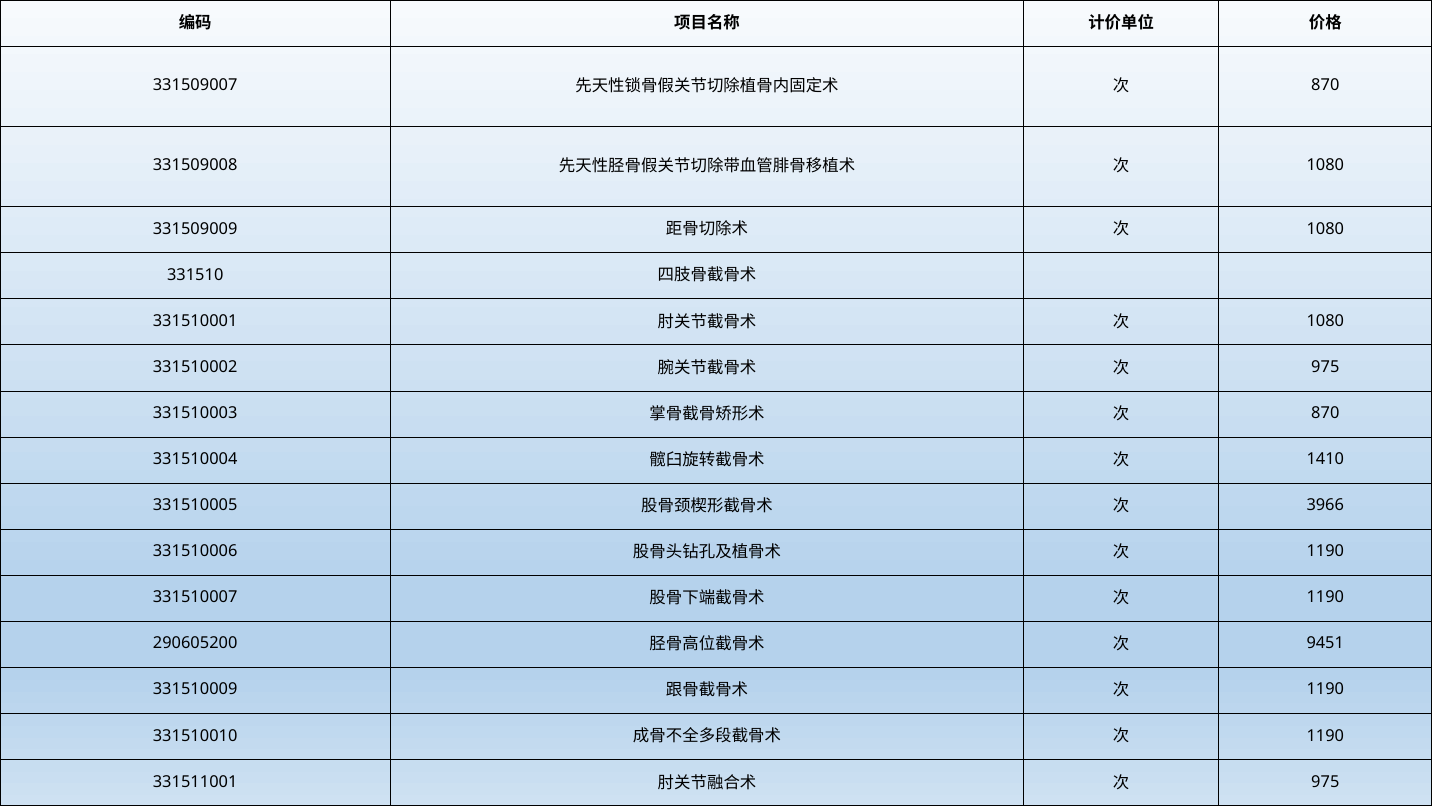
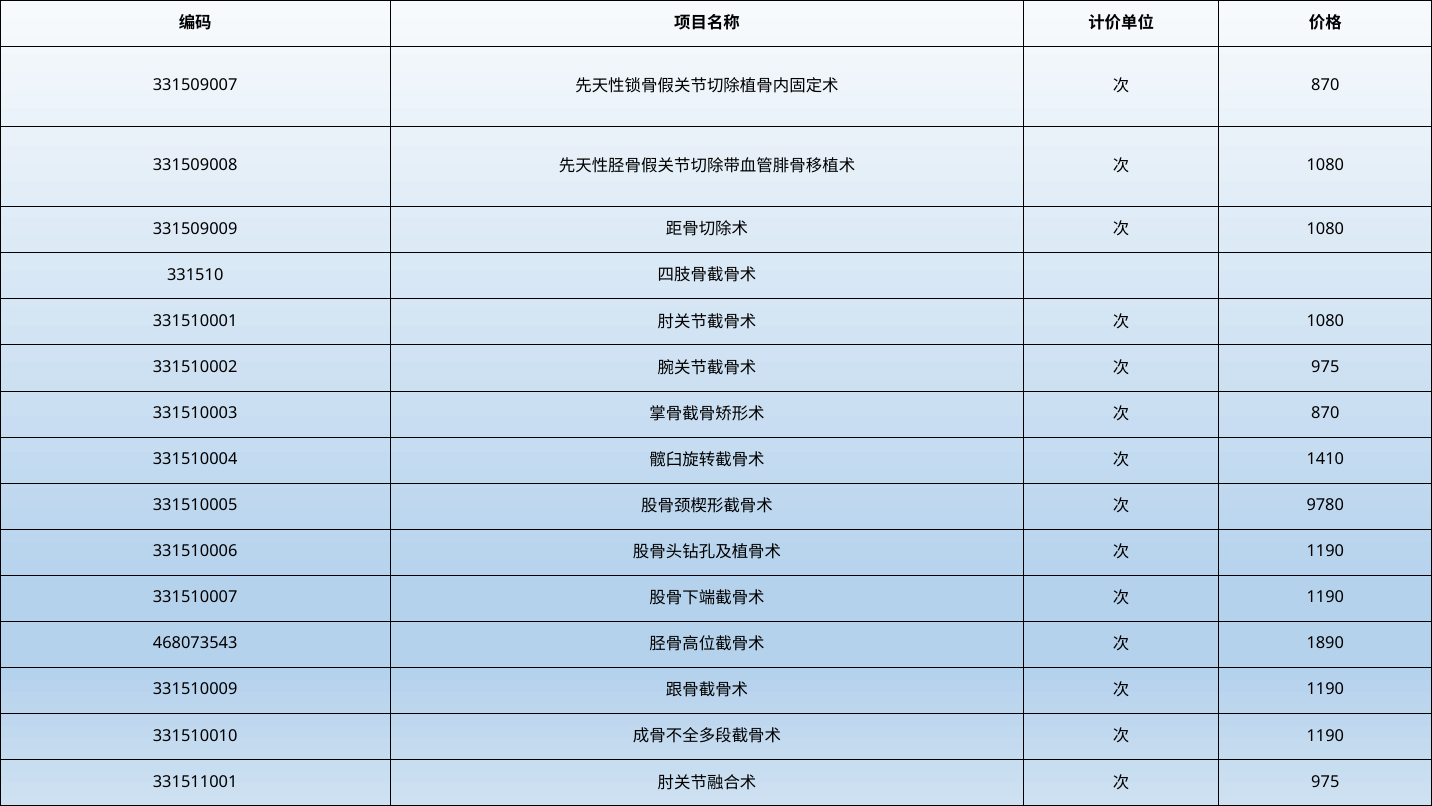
3966: 3966 -> 9780
290605200: 290605200 -> 468073543
9451: 9451 -> 1890
